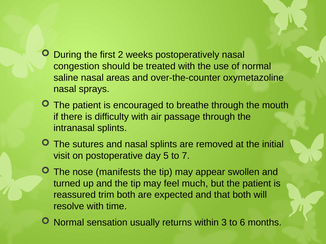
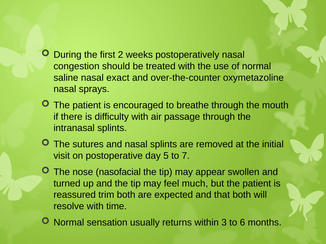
areas: areas -> exact
manifests: manifests -> nasofacial
